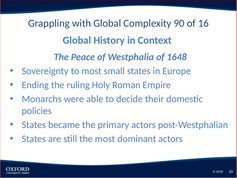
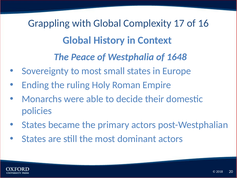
90: 90 -> 17
